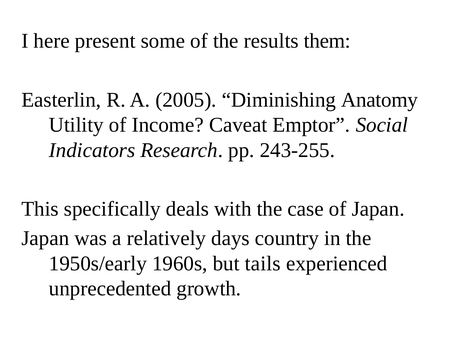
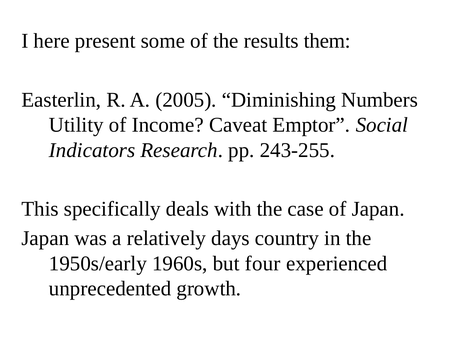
Anatomy: Anatomy -> Numbers
tails: tails -> four
